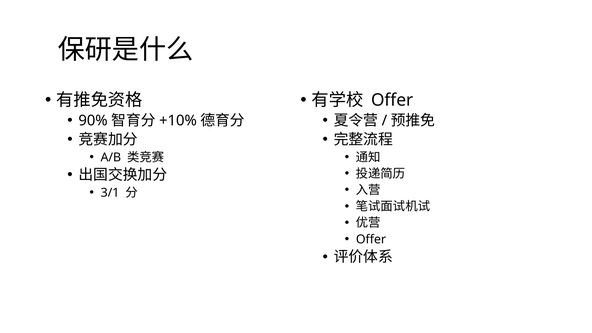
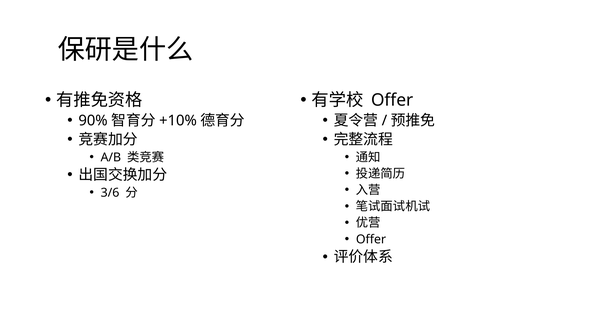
3/1: 3/1 -> 3/6
